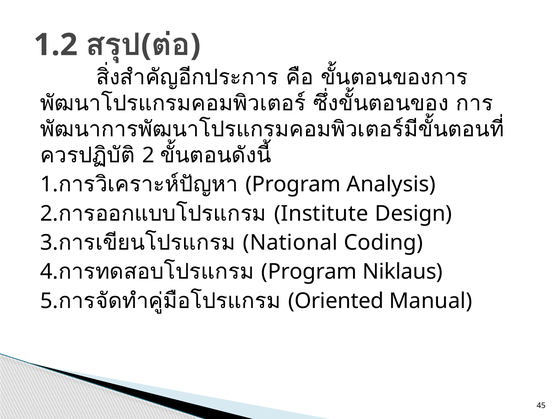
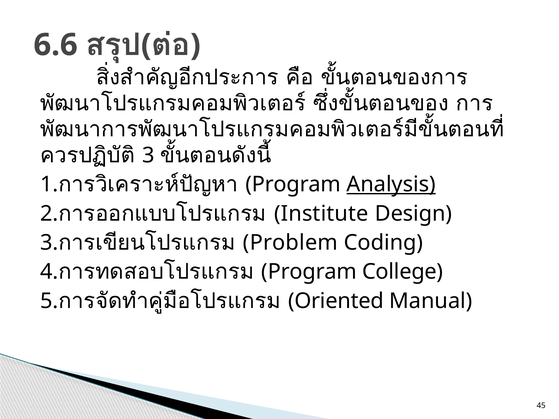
1.2: 1.2 -> 6.6
2: 2 -> 3
Analysis underline: none -> present
National: National -> Problem
Niklaus: Niklaus -> College
